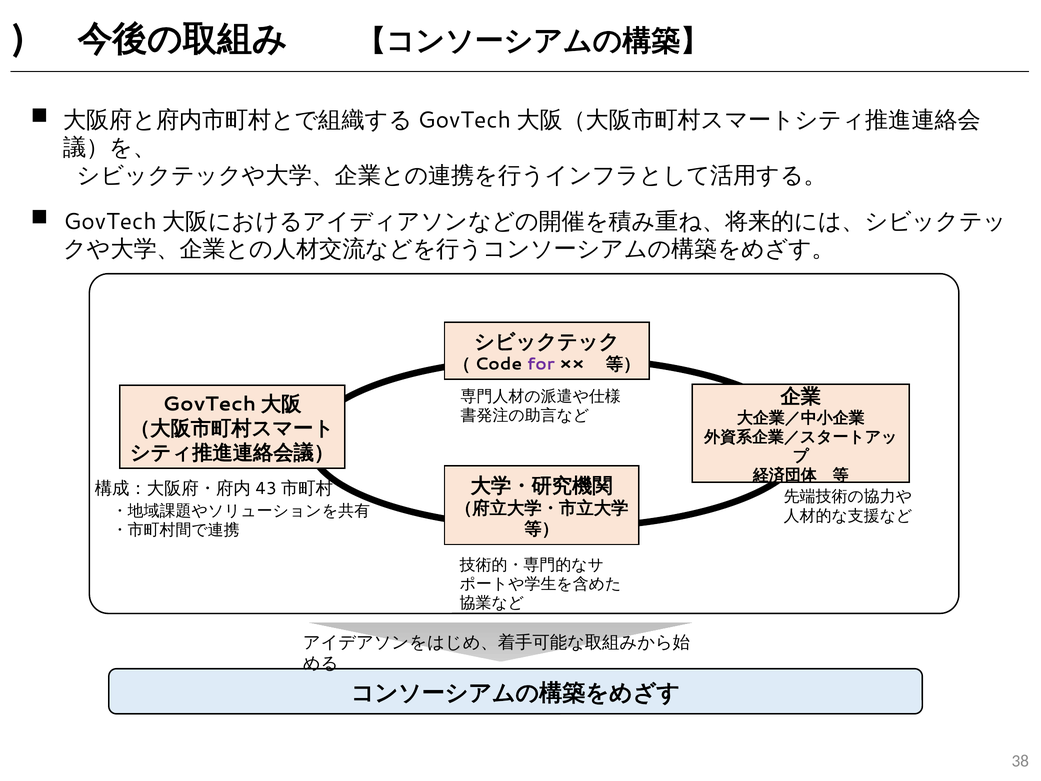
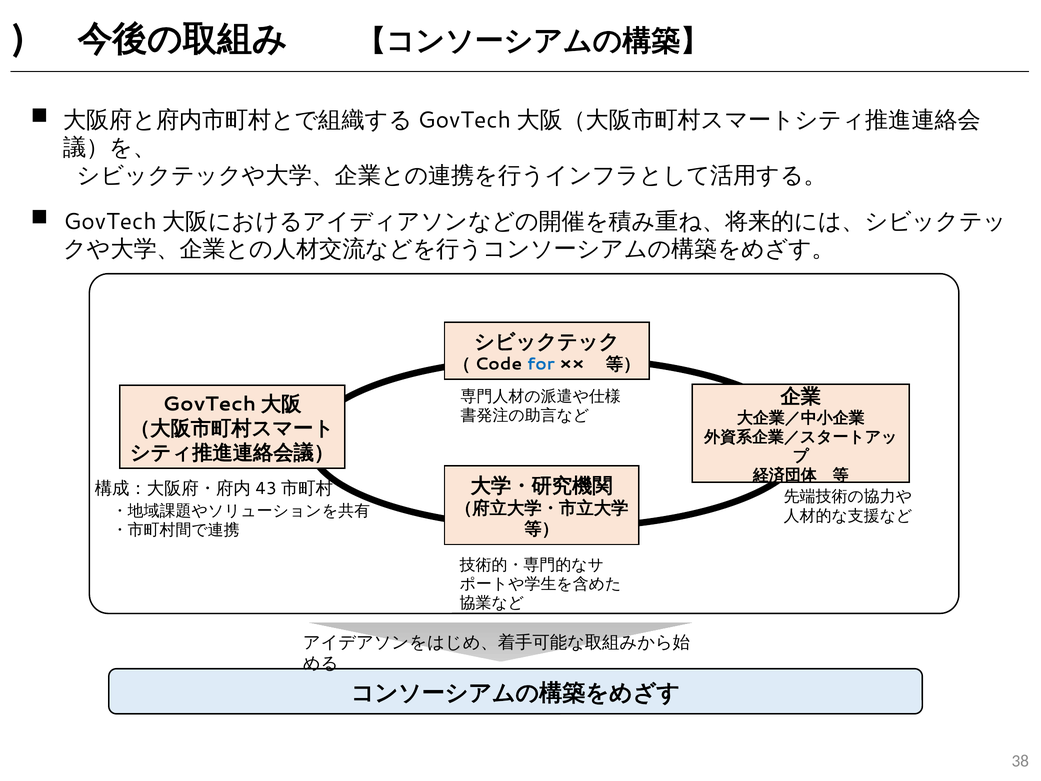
for colour: purple -> blue
